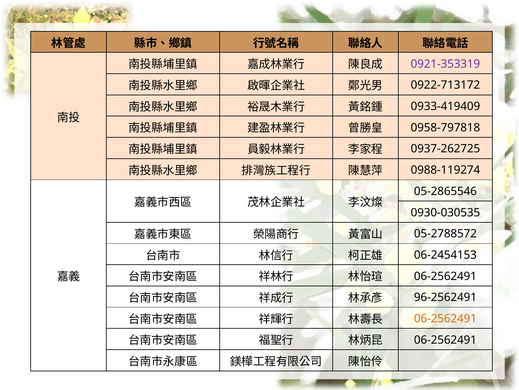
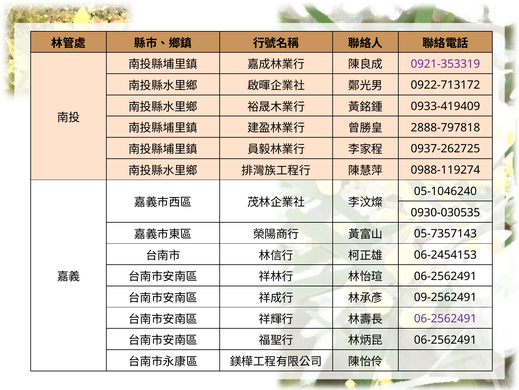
0958-797818: 0958-797818 -> 2888-797818
05-2865546: 05-2865546 -> 05-1046240
05-2788572: 05-2788572 -> 05-7357143
96-2562491: 96-2562491 -> 09-2562491
06-2562491 at (445, 318) colour: orange -> purple
